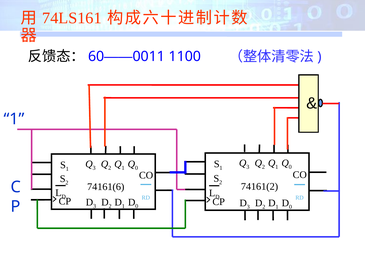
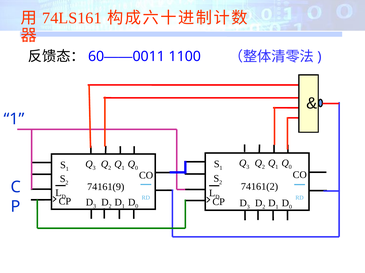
74161(6: 74161(6 -> 74161(9
